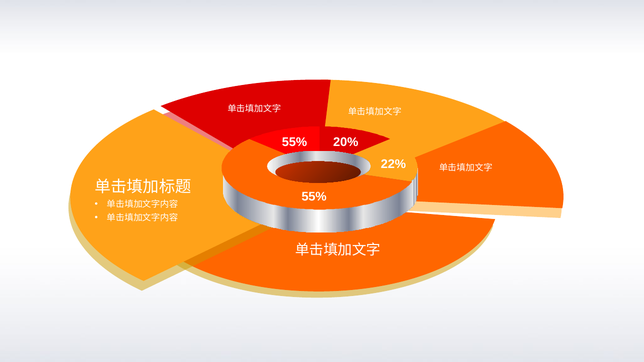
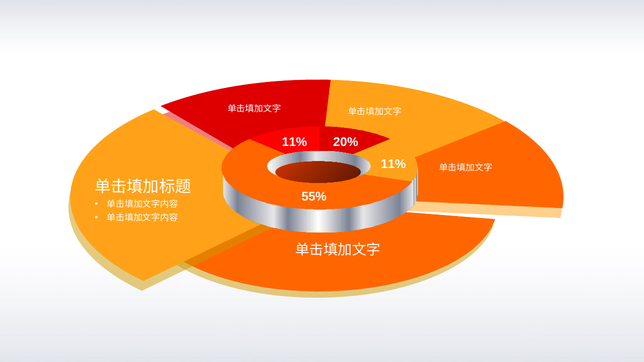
55% at (295, 142): 55% -> 11%
22% at (393, 164): 22% -> 11%
